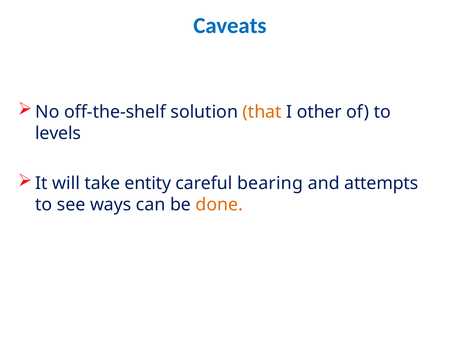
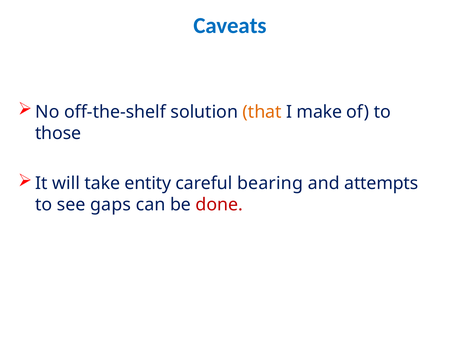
other: other -> make
levels: levels -> those
ways: ways -> gaps
done colour: orange -> red
